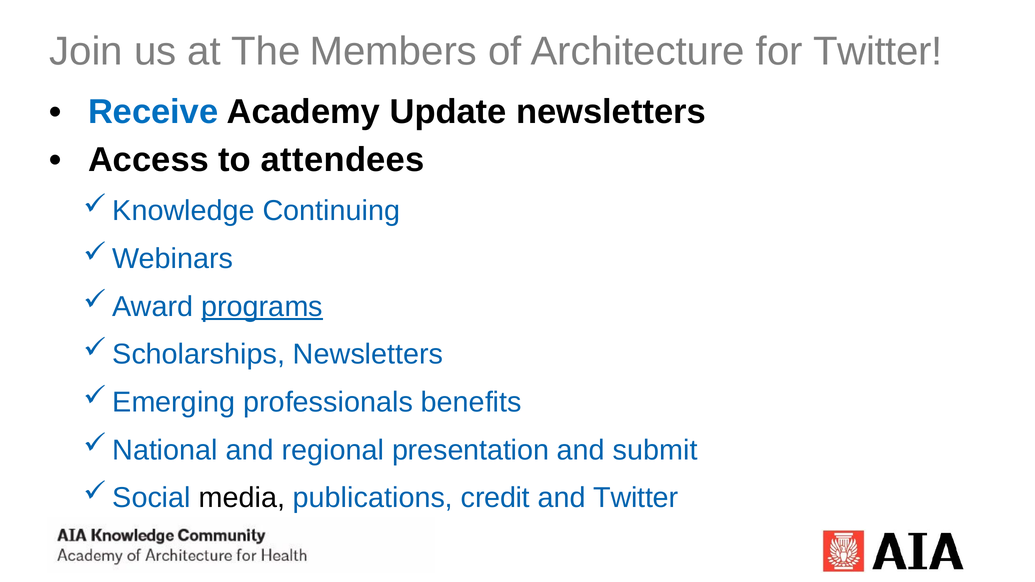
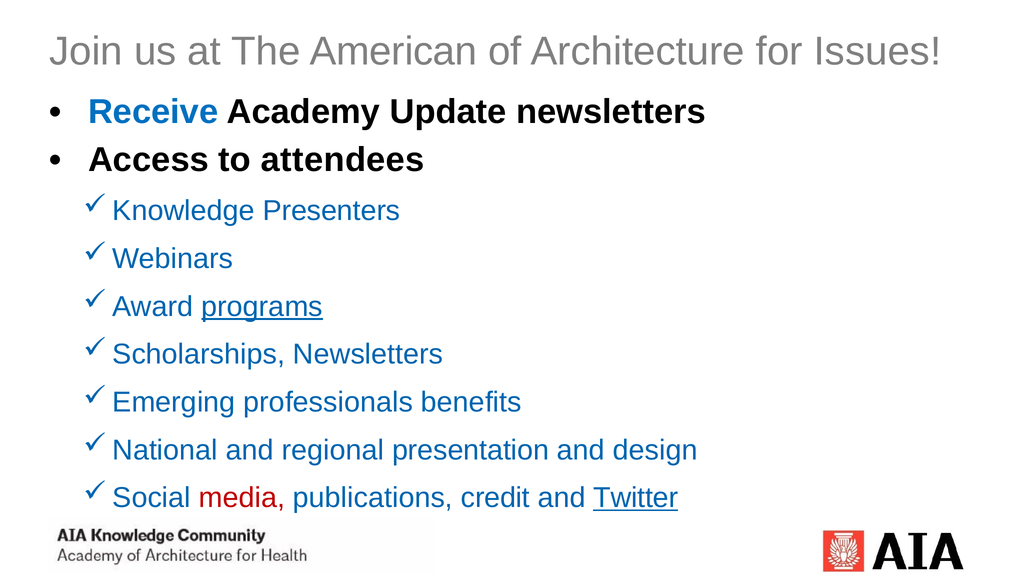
Members: Members -> American
for Twitter: Twitter -> Issues
Continuing: Continuing -> Presenters
submit: submit -> design
media colour: black -> red
Twitter at (636, 498) underline: none -> present
